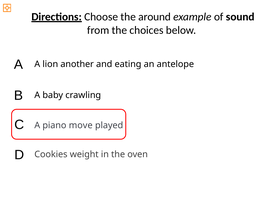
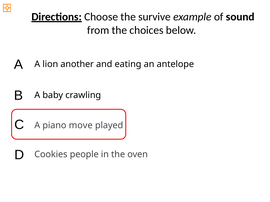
around: around -> survive
weight: weight -> people
